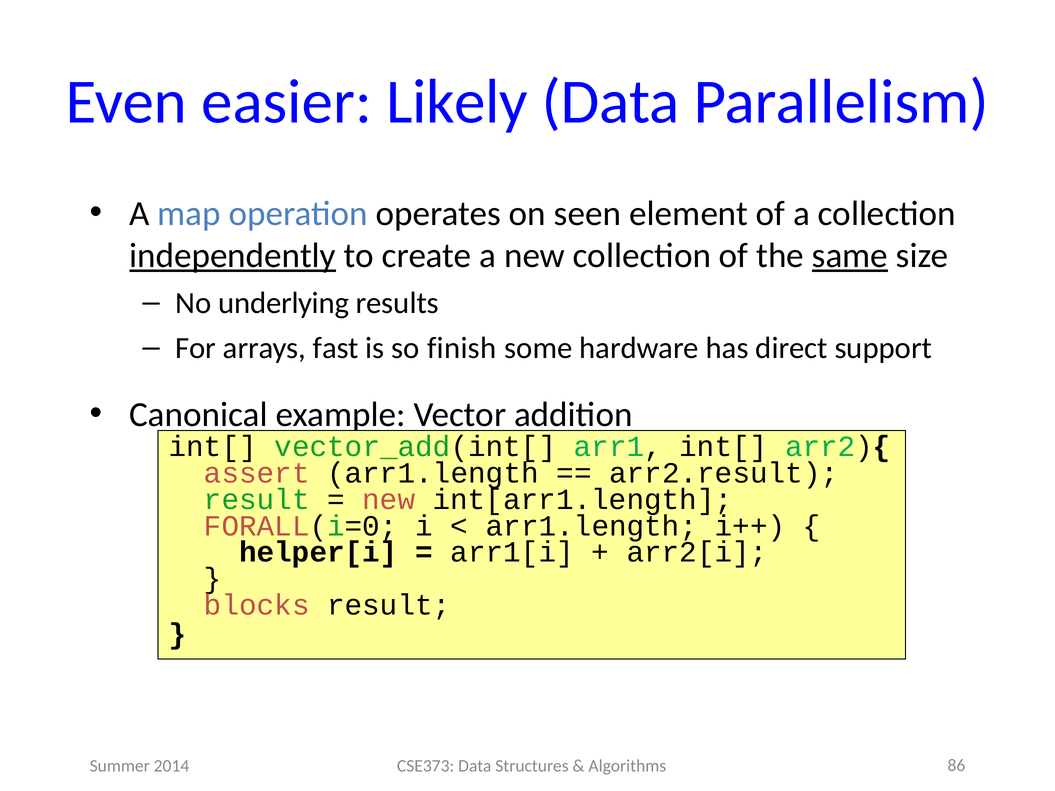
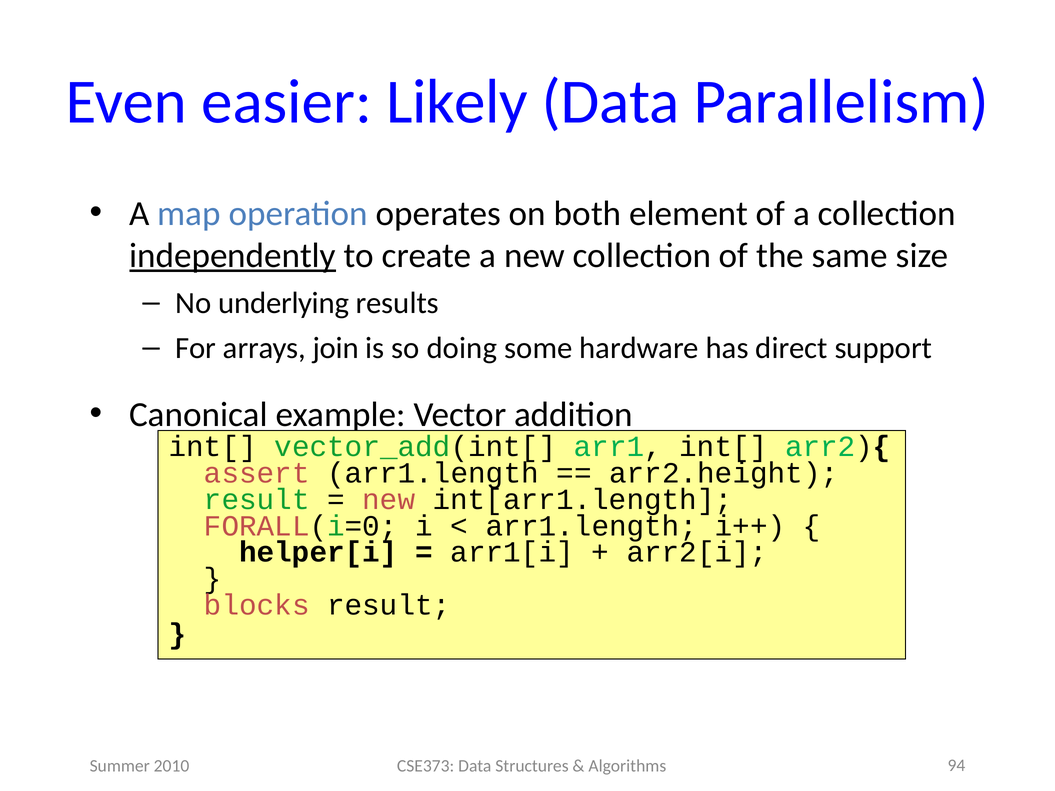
seen: seen -> both
same underline: present -> none
fast: fast -> join
finish: finish -> doing
arr2.result: arr2.result -> arr2.height
2014: 2014 -> 2010
86: 86 -> 94
